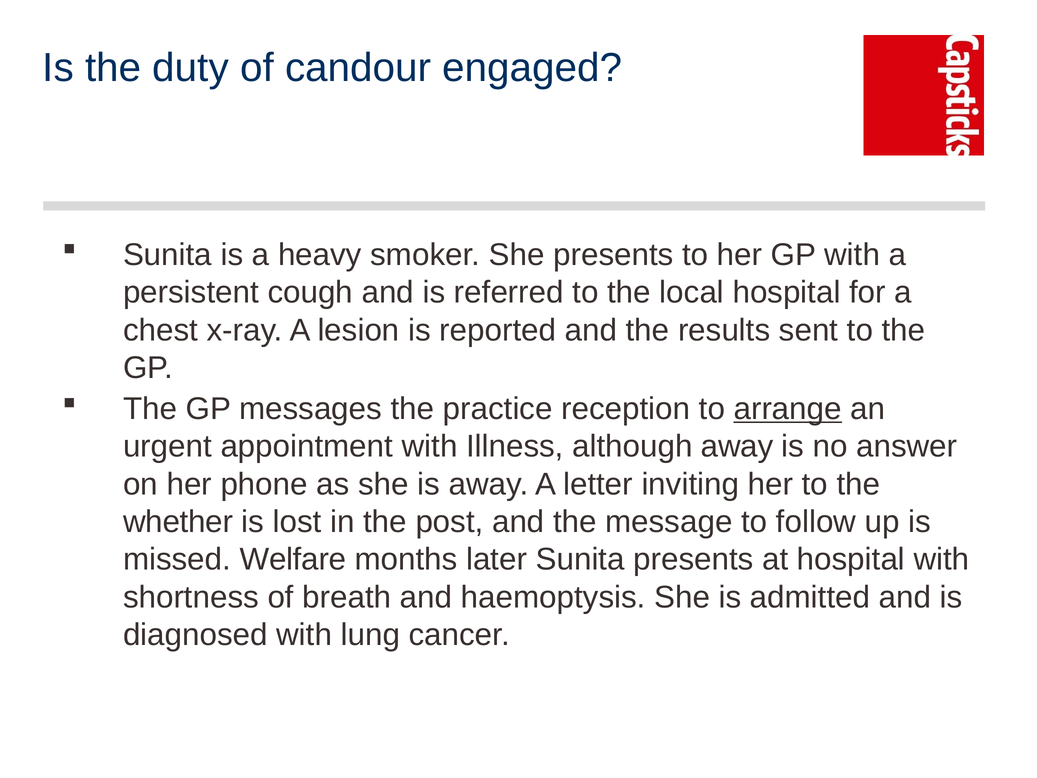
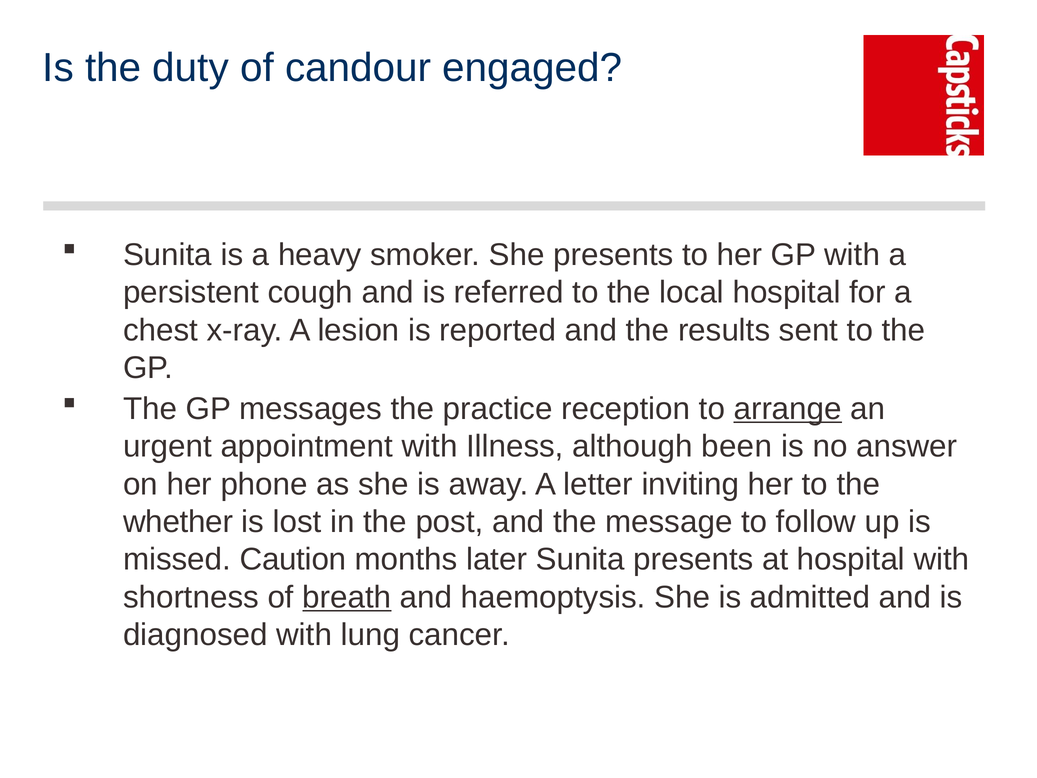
although away: away -> been
Welfare: Welfare -> Caution
breath underline: none -> present
